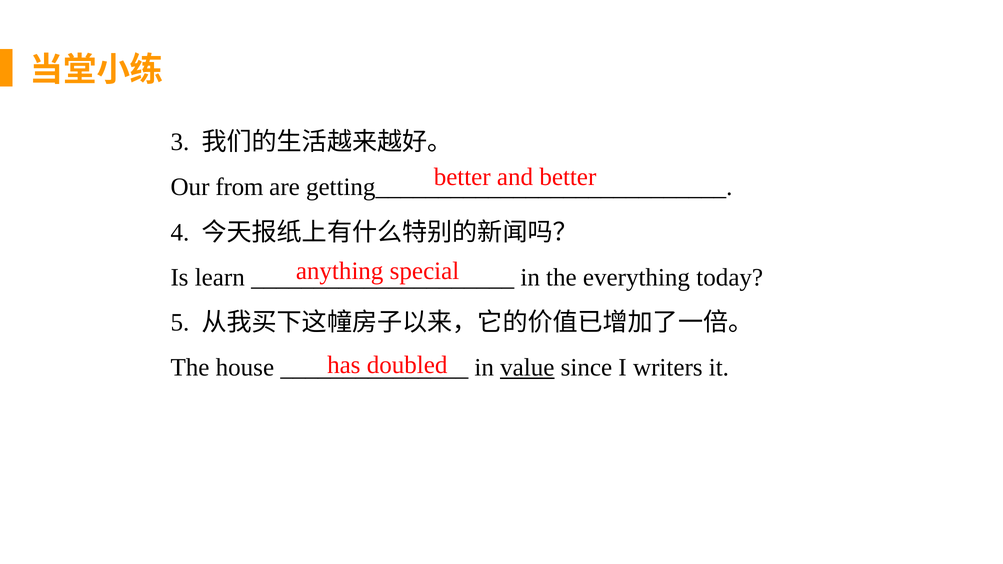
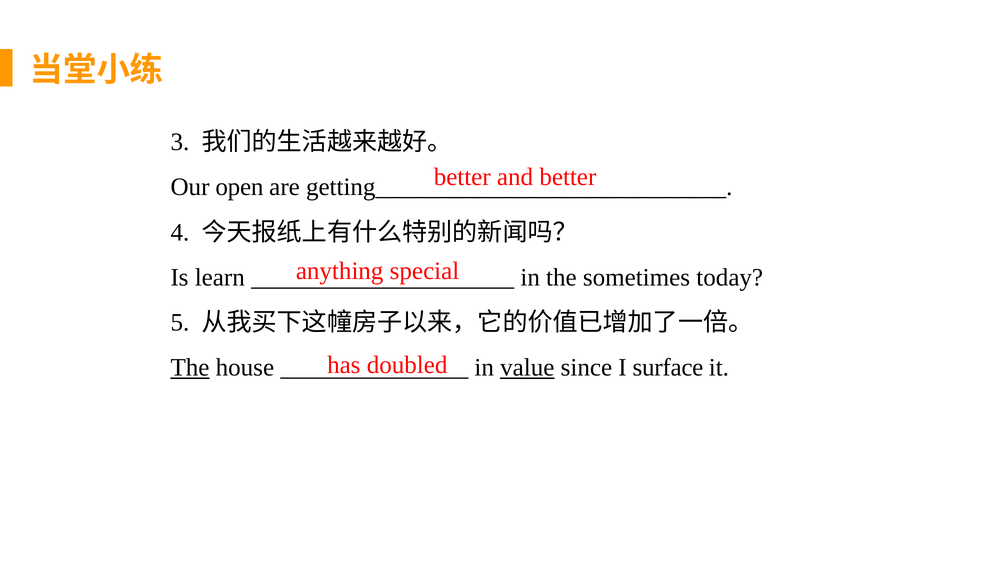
from: from -> open
everything: everything -> sometimes
The at (190, 368) underline: none -> present
writers: writers -> surface
